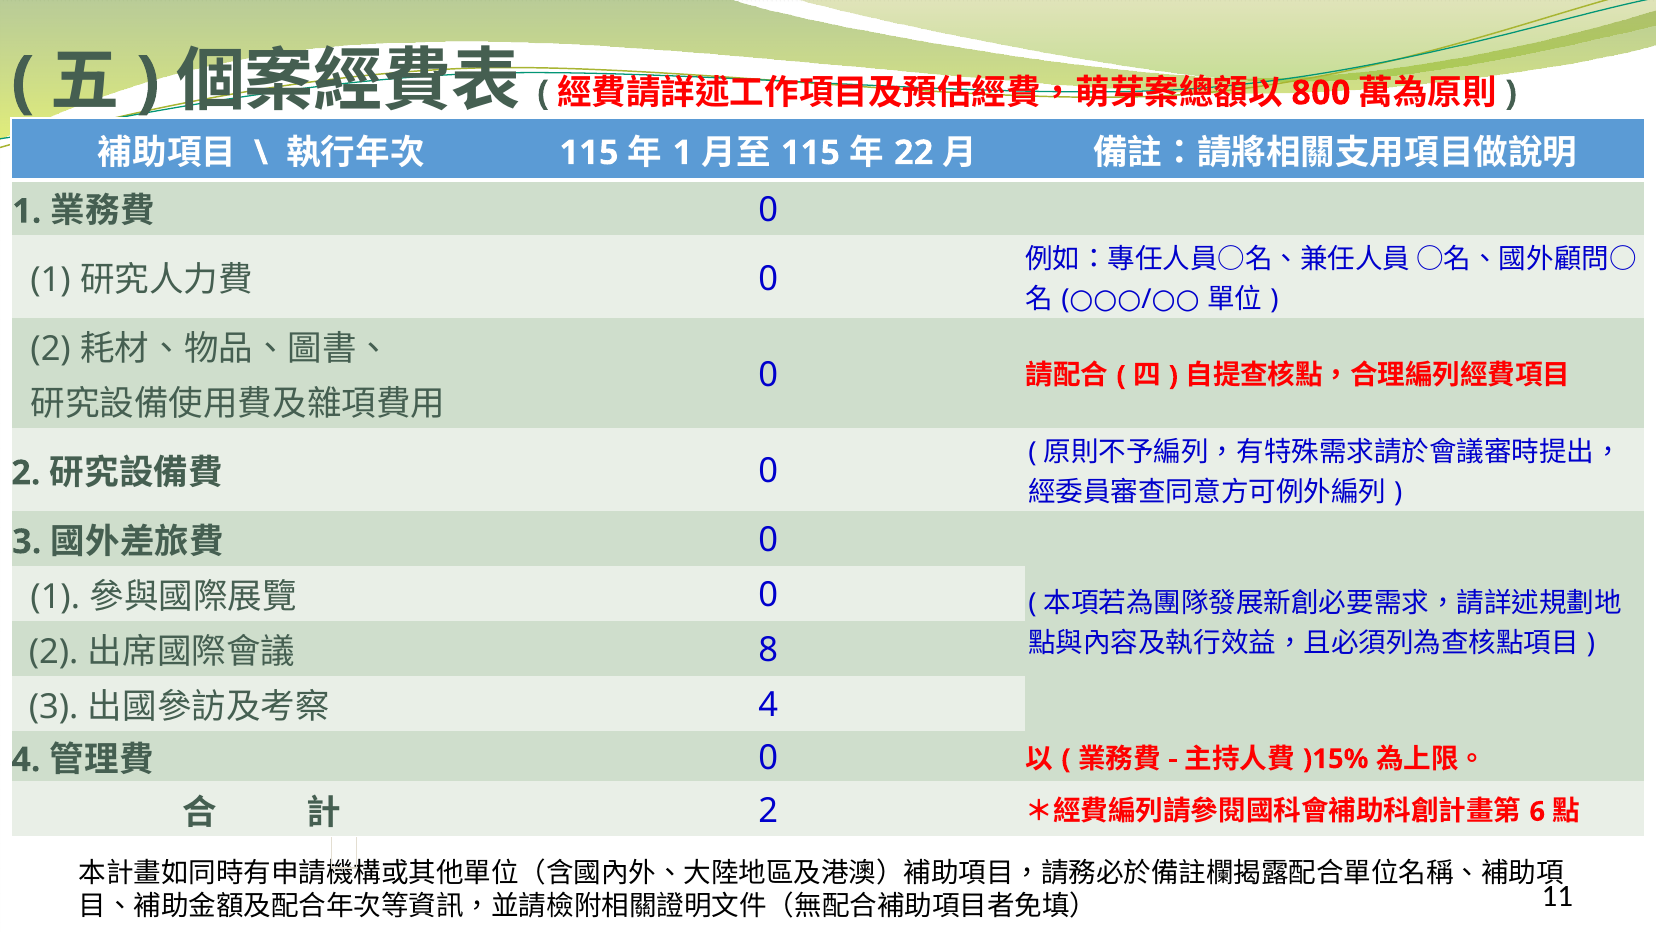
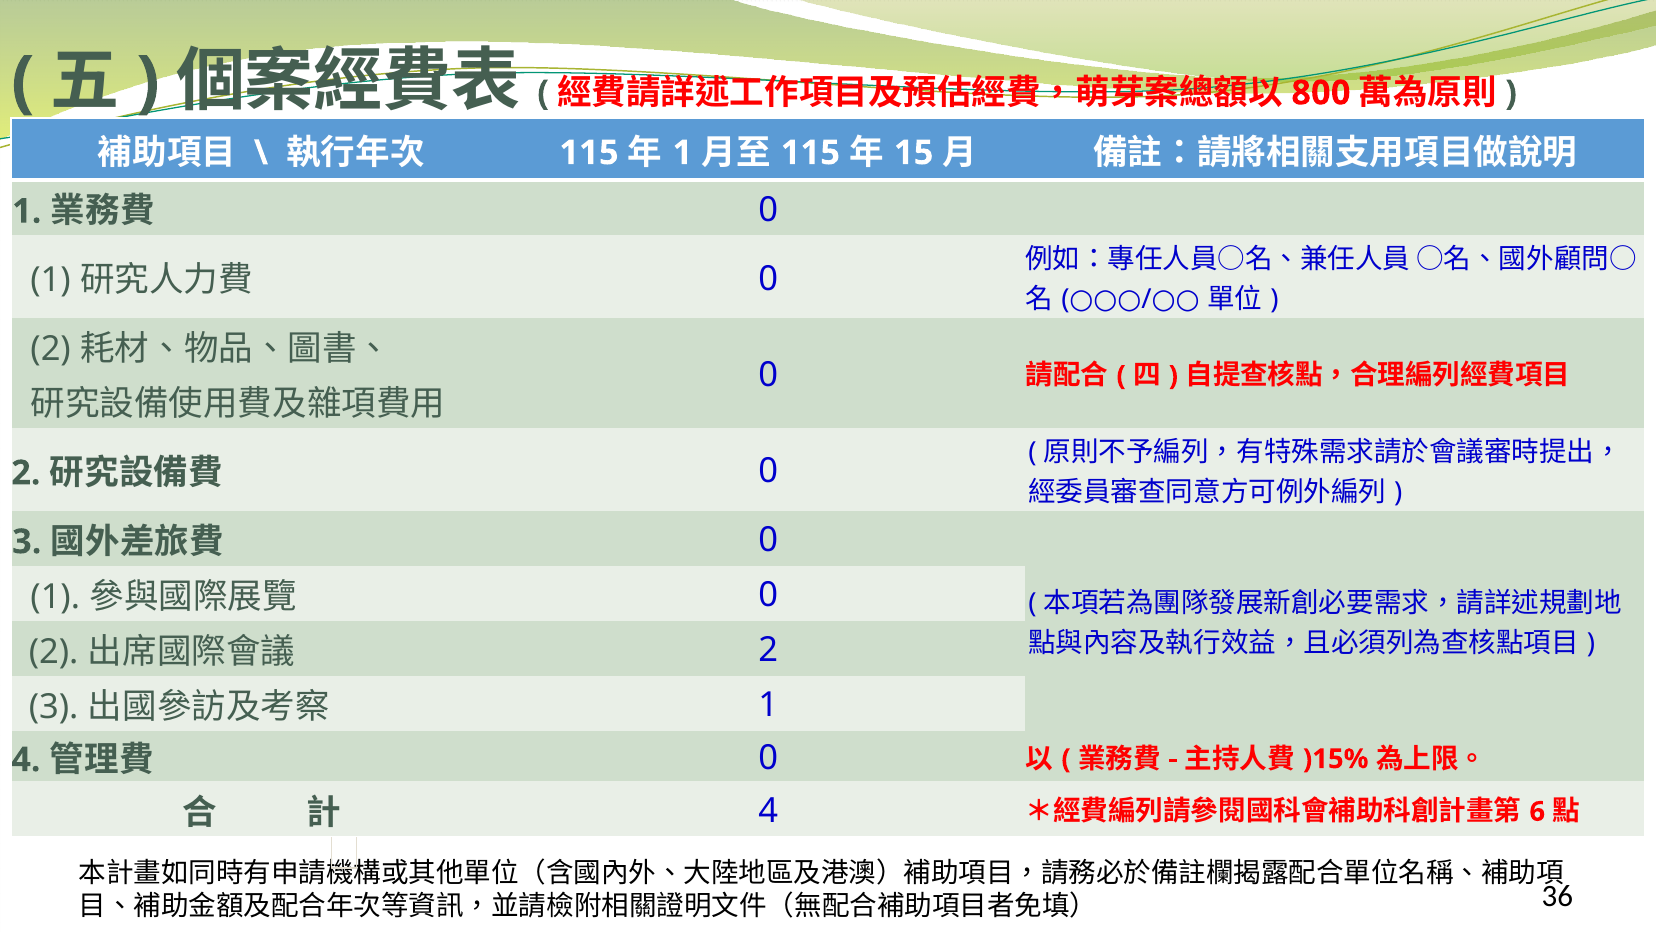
22: 22 -> 15
8 at (768, 650): 8 -> 2
4 at (768, 705): 4 -> 1
2 at (768, 811): 2 -> 4
11: 11 -> 36
